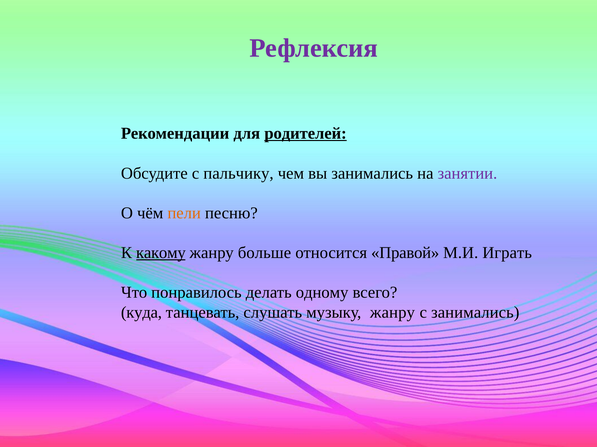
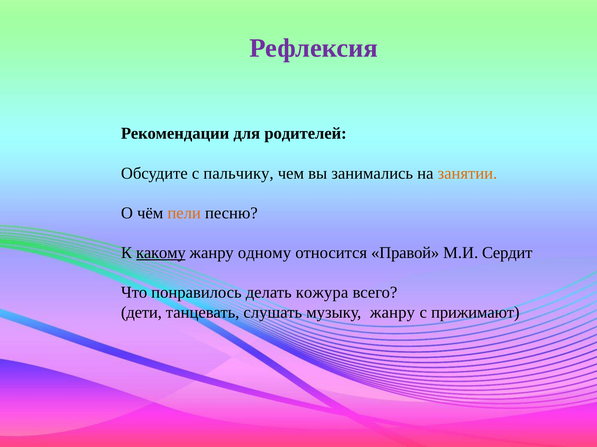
родителей underline: present -> none
занятии colour: purple -> orange
больше: больше -> одному
Играть: Играть -> Сердит
одному: одному -> кожура
куда: куда -> дети
с занимались: занимались -> прижимают
